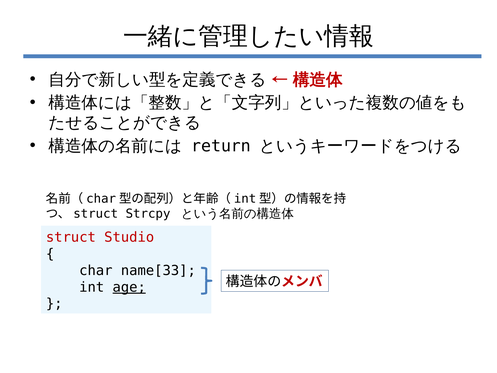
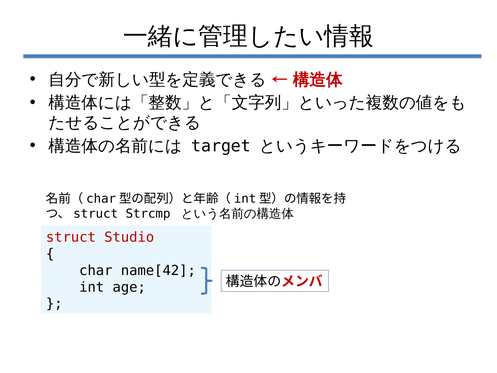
return: return -> target
Strcpy: Strcpy -> Strcmp
name[33: name[33 -> name[42
age underline: present -> none
